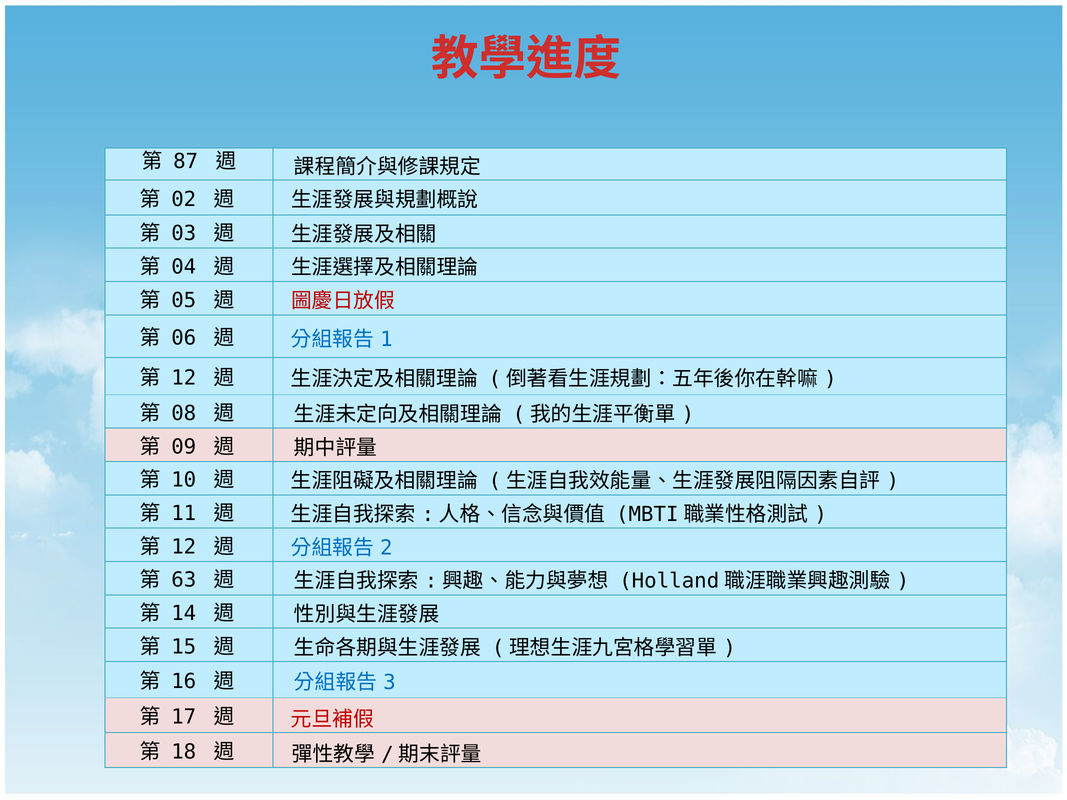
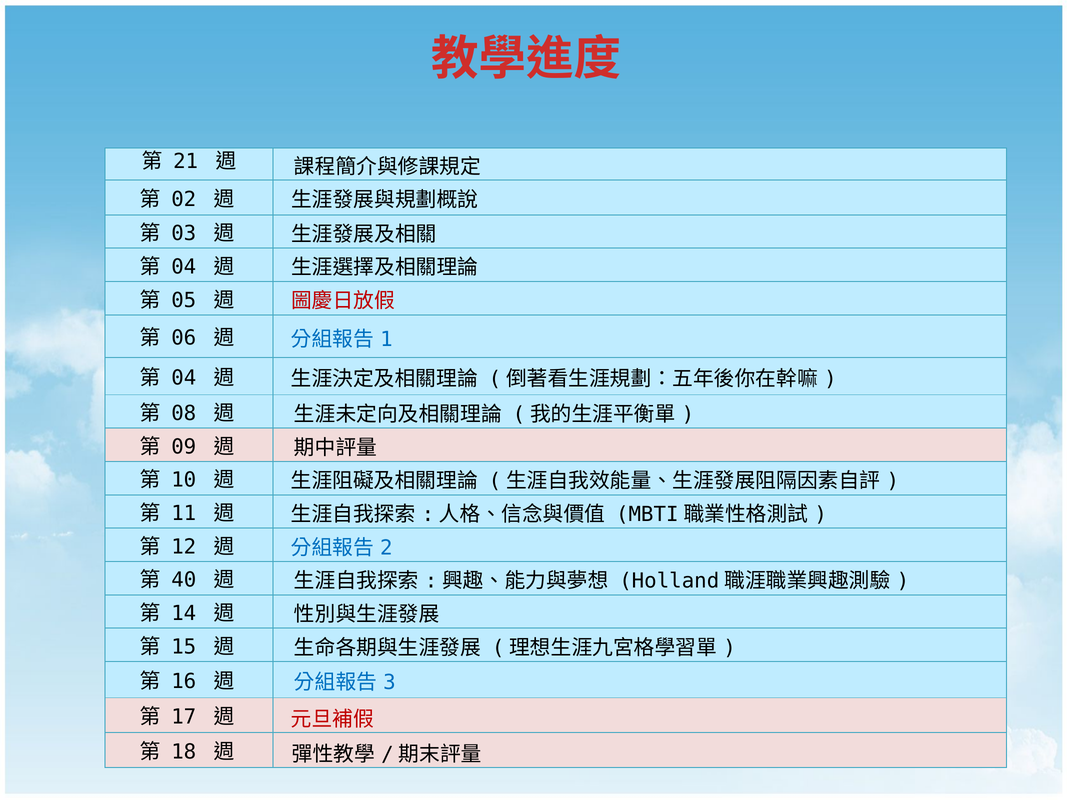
87: 87 -> 21
12 at (184, 378): 12 -> 04
63: 63 -> 40
